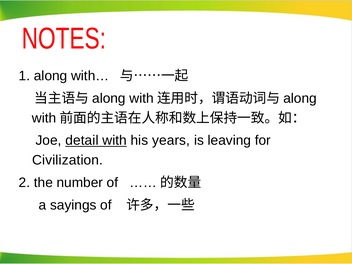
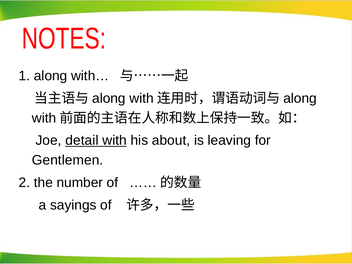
years: years -> about
Civilization: Civilization -> Gentlemen
